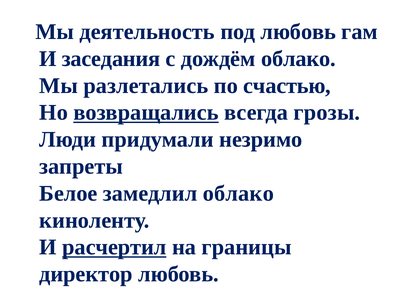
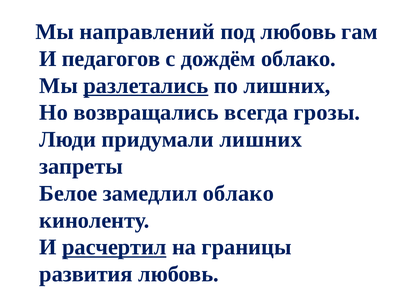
деятельность: деятельность -> направлений
заседания: заседания -> педагогов
разлетались underline: none -> present
по счастью: счастью -> лишних
возвращались underline: present -> none
придумали незримо: незримо -> лишних
директор: директор -> развития
